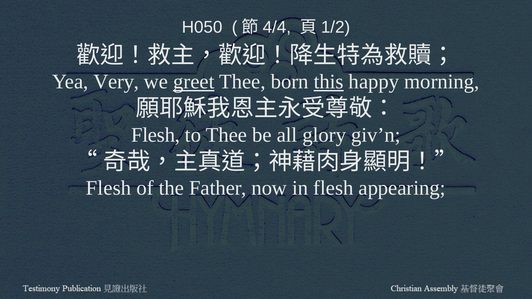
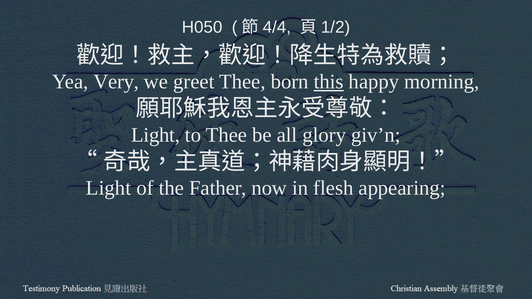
greet underline: present -> none
Flesh at (156, 135): Flesh -> Light
Flesh at (109, 188): Flesh -> Light
